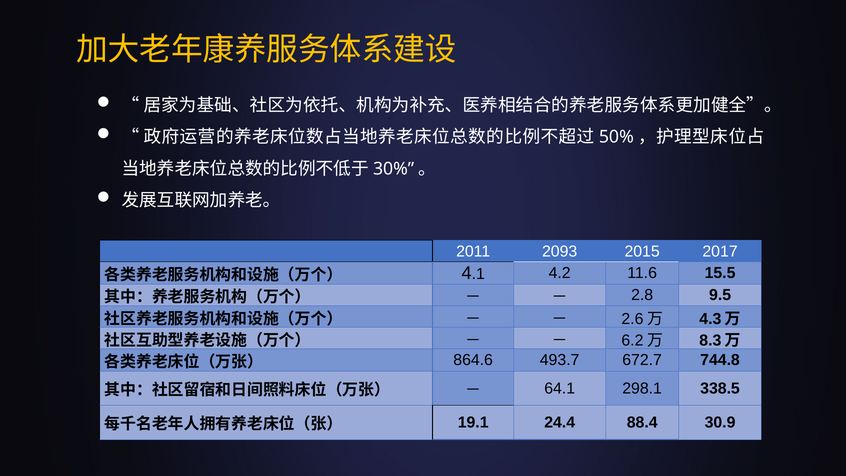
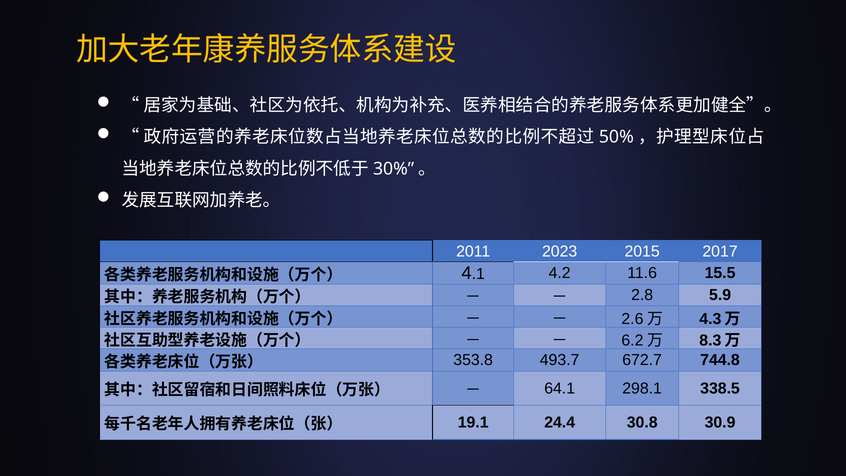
2093: 2093 -> 2023
9.5: 9.5 -> 5.9
864.6: 864.6 -> 353.8
88.4: 88.4 -> 30.8
